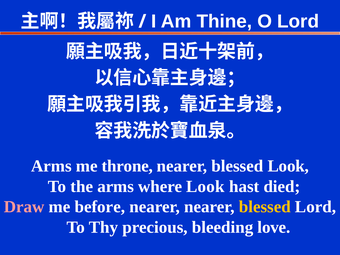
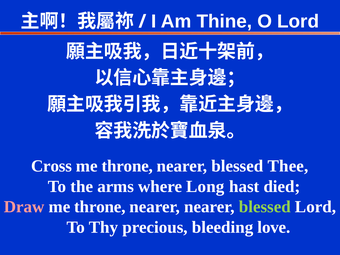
Arms at (51, 166): Arms -> Cross
blessed Look: Look -> Thee
where Look: Look -> Long
before at (100, 207): before -> throne
blessed at (265, 207) colour: yellow -> light green
